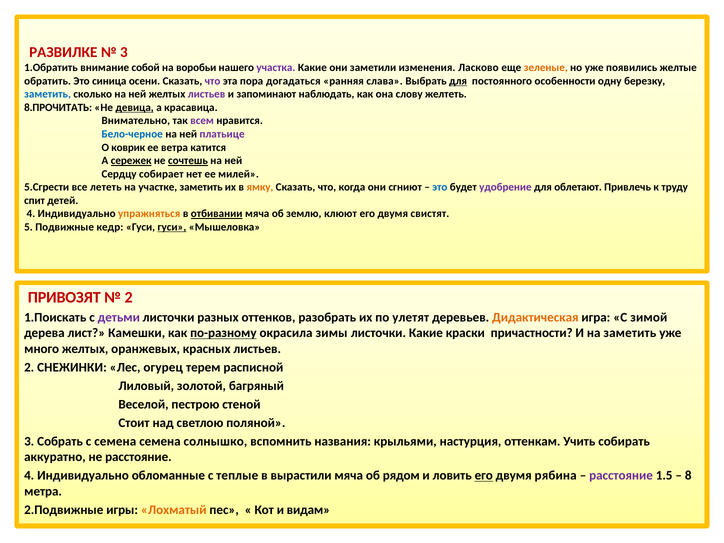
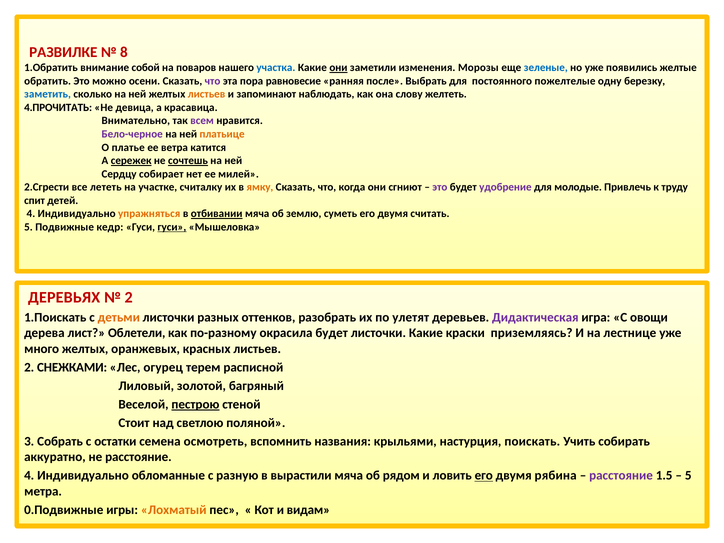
3 at (124, 52): 3 -> 8
воробьи: воробьи -> поваров
участка colour: purple -> blue
они at (338, 68) underline: none -> present
Ласково: Ласково -> Морозы
зеленые colour: orange -> blue
синица: синица -> можно
догадаться: догадаться -> равновесие
слава: слава -> после
для at (458, 81) underline: present -> none
особенности: особенности -> пожелтелые
листьев at (207, 94) colour: purple -> orange
8.ПРОЧИТАТЬ: 8.ПРОЧИТАТЬ -> 4.ПРОЧИТАТЬ
девица underline: present -> none
Бело-черное colour: blue -> purple
платьице colour: purple -> orange
коврик: коврик -> платье
5.Сгрести: 5.Сгрести -> 2.Сгрести
участке заметить: заметить -> считалку
это at (440, 187) colour: blue -> purple
облетают: облетают -> молодые
клюют: клюют -> суметь
свистят: свистят -> считать
ПРИВОЗЯТ: ПРИВОЗЯТ -> ДЕРЕВЬЯХ
детьми colour: purple -> orange
Дидактическая colour: orange -> purple
зимой: зимой -> овощи
Камешки: Камешки -> Облетели
по-разному underline: present -> none
окрасила зимы: зимы -> будет
причастности: причастности -> приземляясь
на заметить: заметить -> лестнице
СНЕЖИНКИ: СНЕЖИНКИ -> СНЕЖКАМИ
пестрою underline: none -> present
с семена: семена -> остатки
солнышко: солнышко -> осмотреть
оттенкам: оттенкам -> поискать
теплые: теплые -> разную
8 at (688, 476): 8 -> 5
2.Подвижные: 2.Подвижные -> 0.Подвижные
